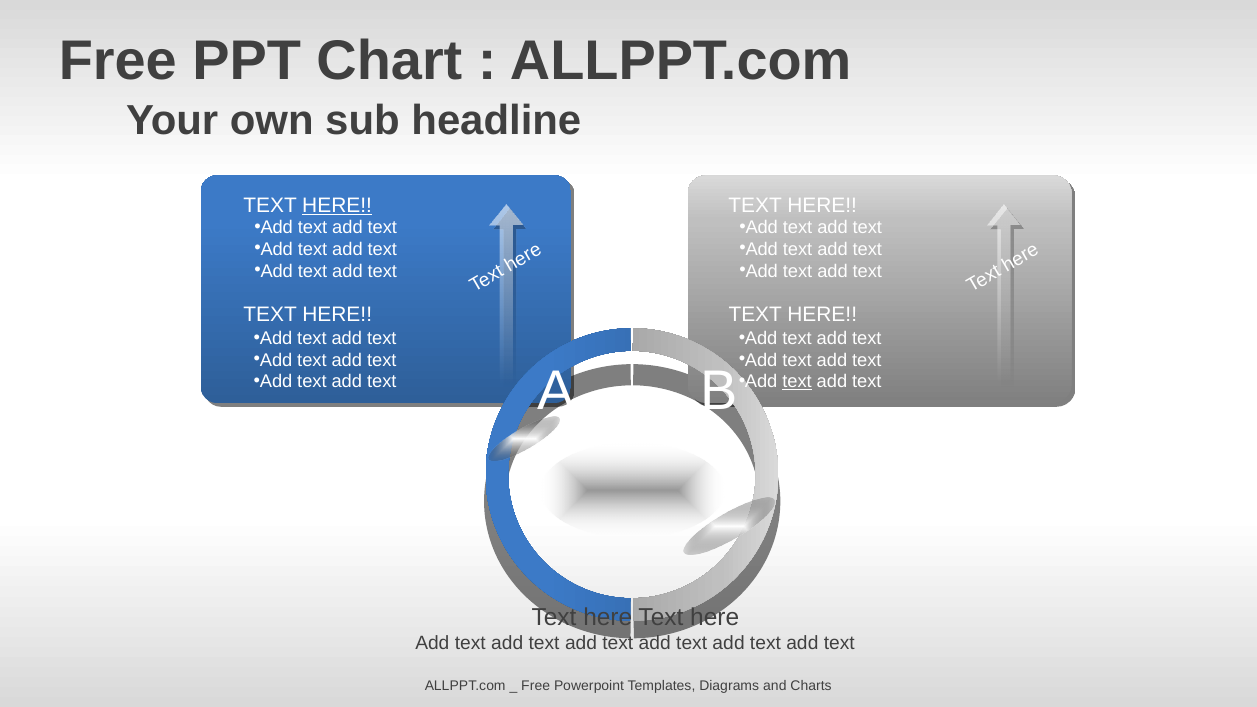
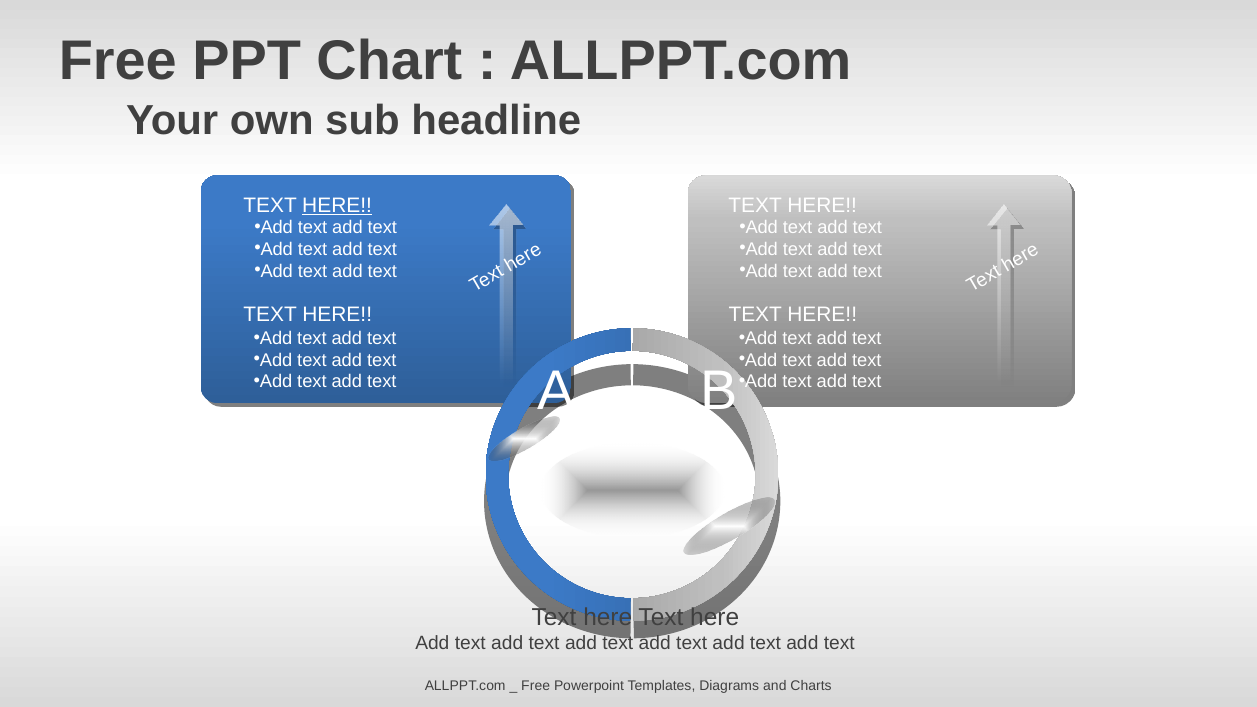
text at (797, 382) underline: present -> none
